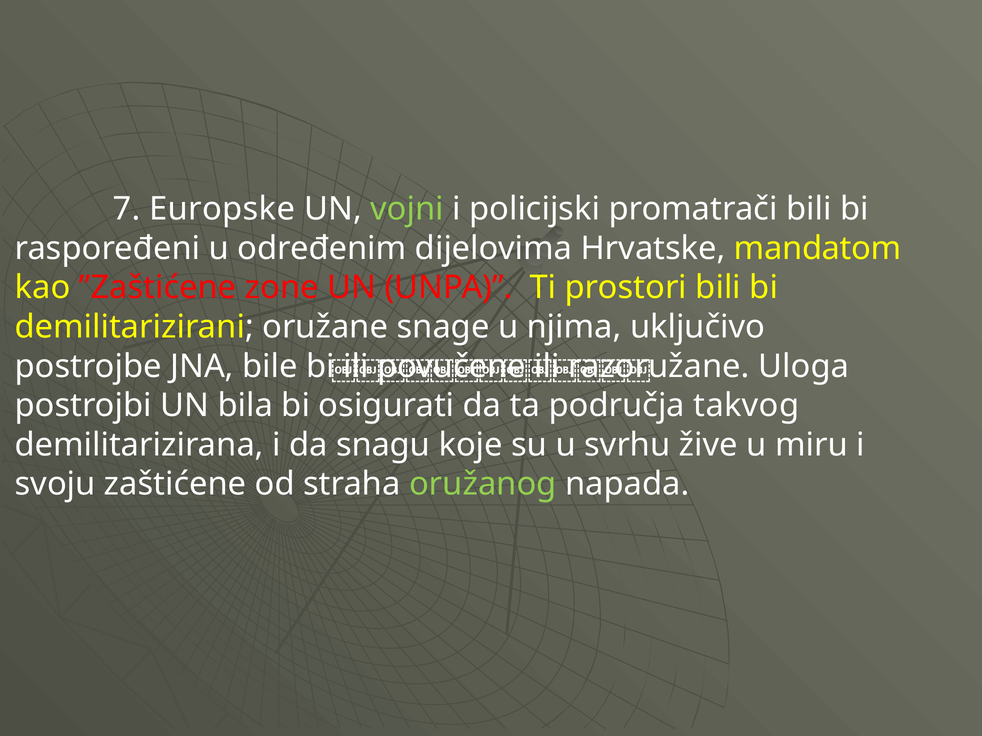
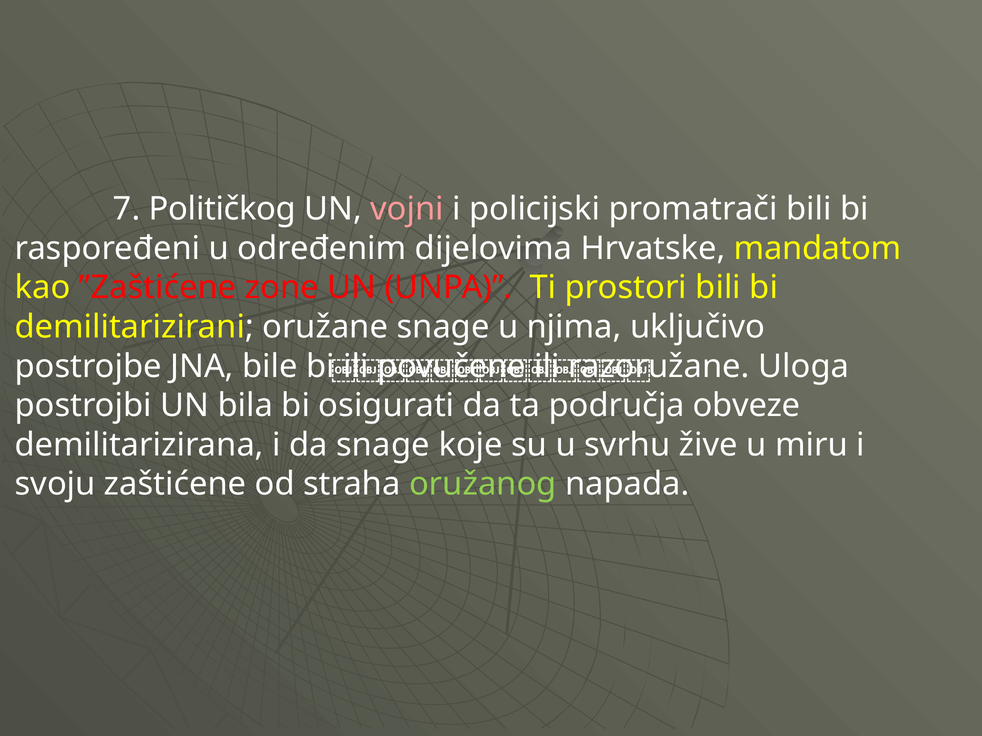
Europske: Europske -> Političkog
vojni colour: light green -> pink
takvog: takvog -> obveze
da snagu: snagu -> snage
